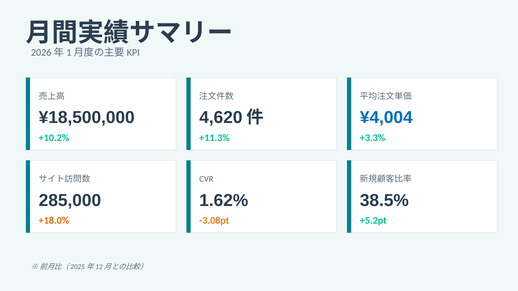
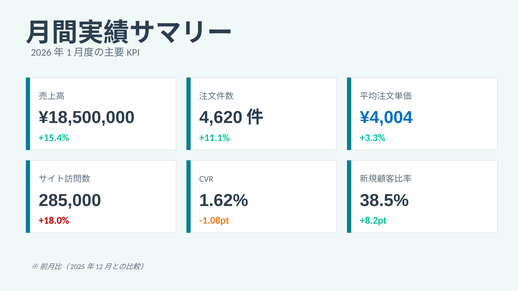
+10.2%: +10.2% -> +15.4%
+11.3%: +11.3% -> +11.1%
+18.0% colour: orange -> red
-3.08pt: -3.08pt -> -1.08pt
+5.2pt: +5.2pt -> +8.2pt
